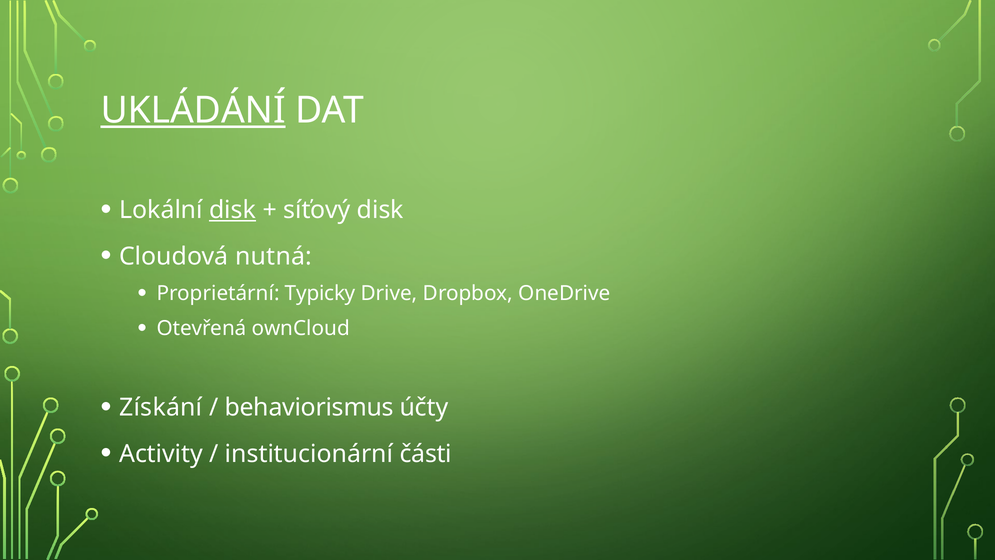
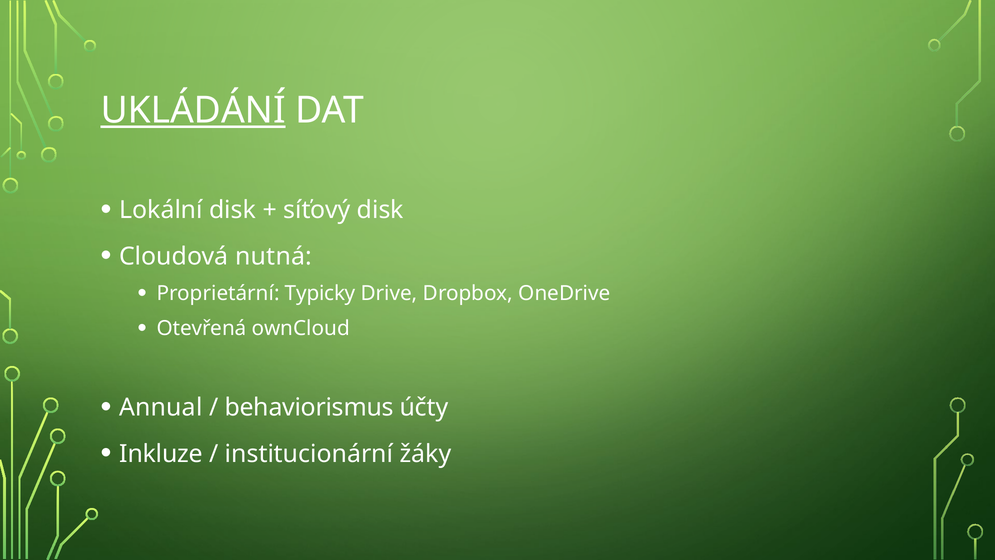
disk at (233, 210) underline: present -> none
Získání: Získání -> Annual
Activity: Activity -> Inkluze
části: části -> žáky
